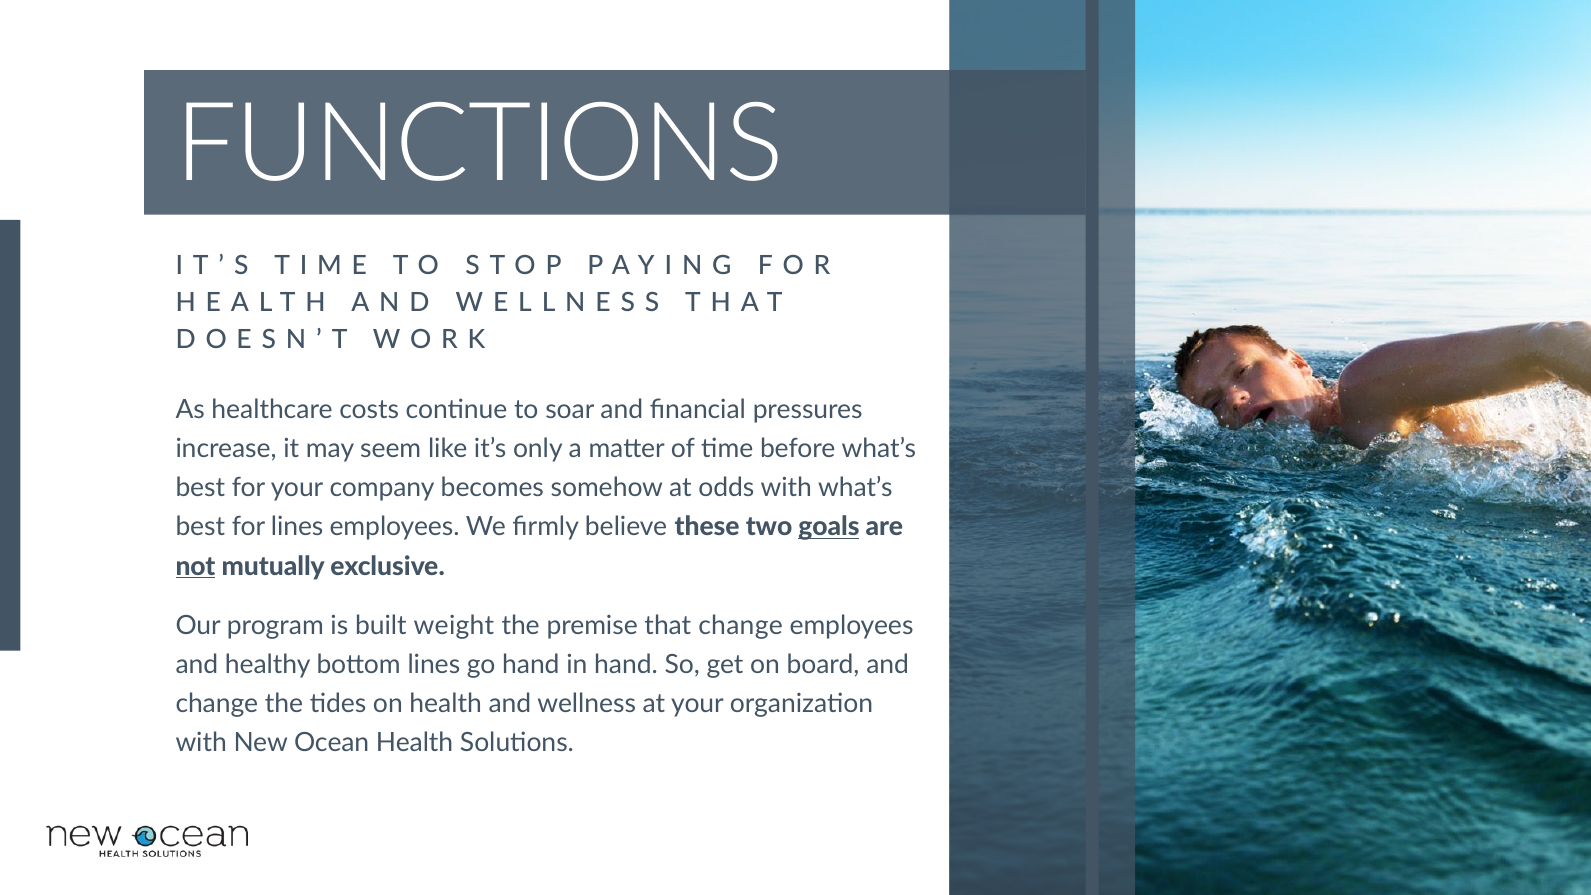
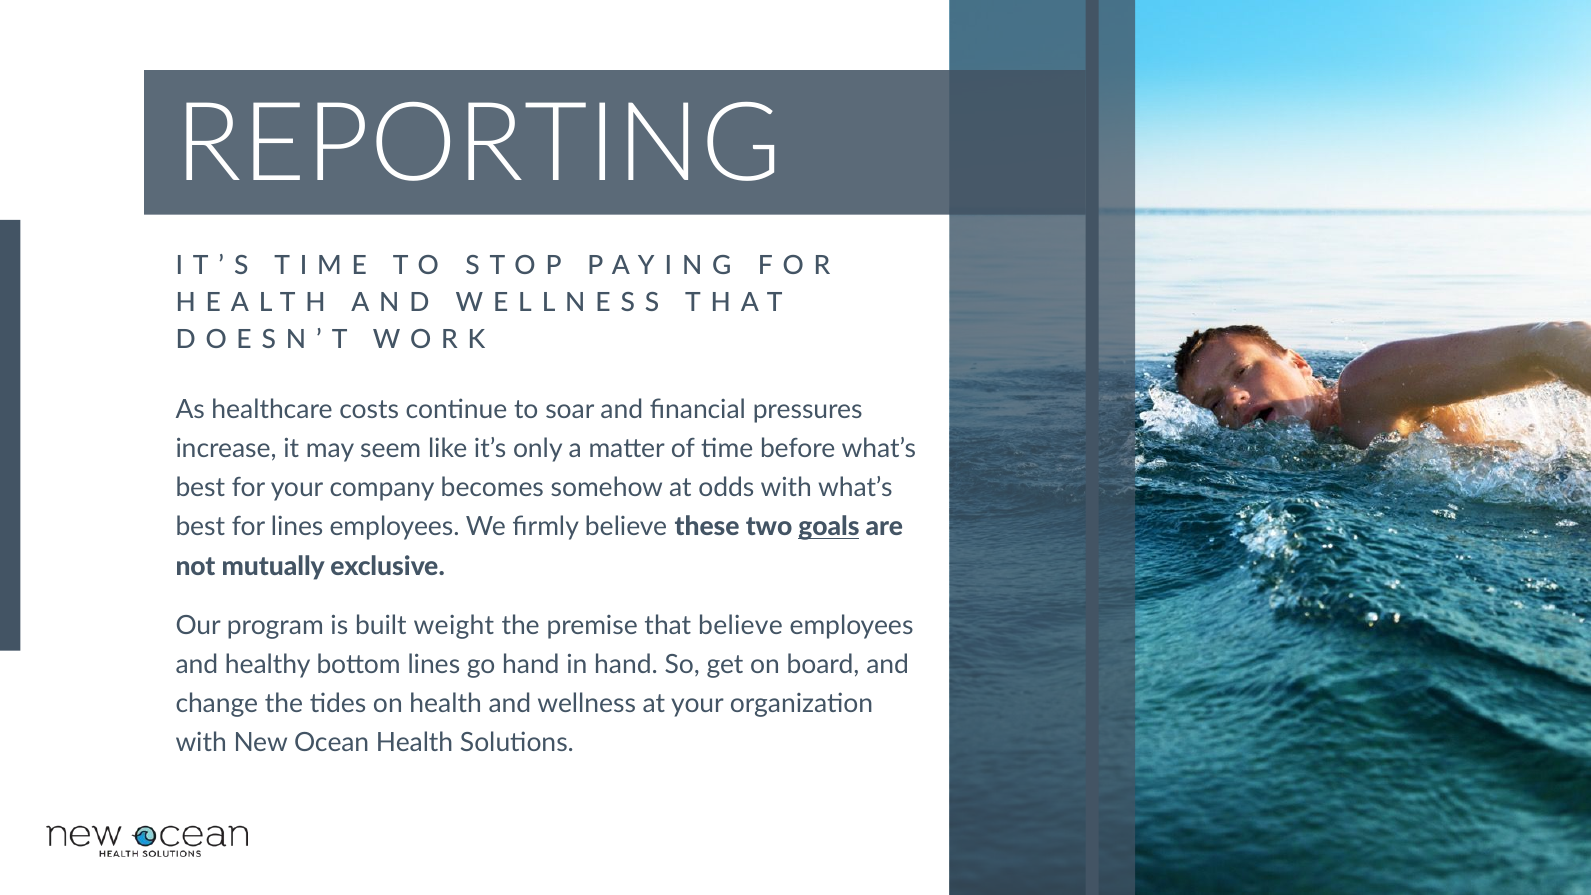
FUNCTIONS: FUNCTIONS -> REPORTING
not underline: present -> none
that change: change -> believe
